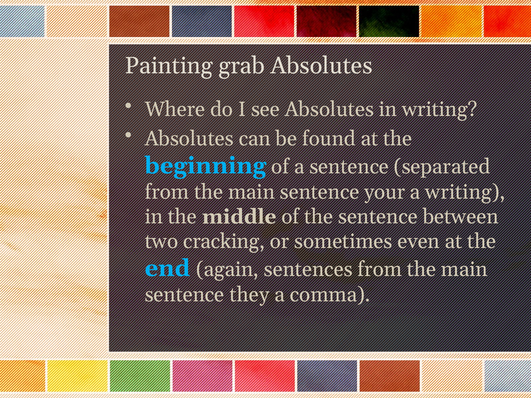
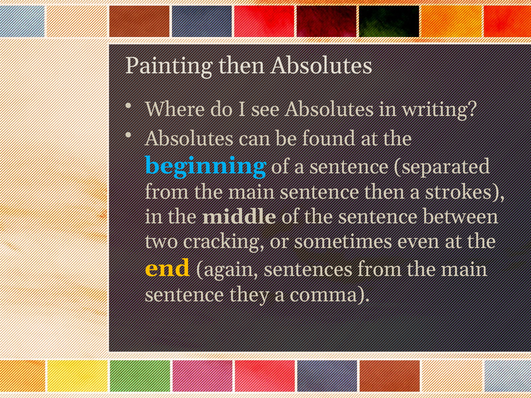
Painting grab: grab -> then
sentence your: your -> then
a writing: writing -> strokes
end colour: light blue -> yellow
